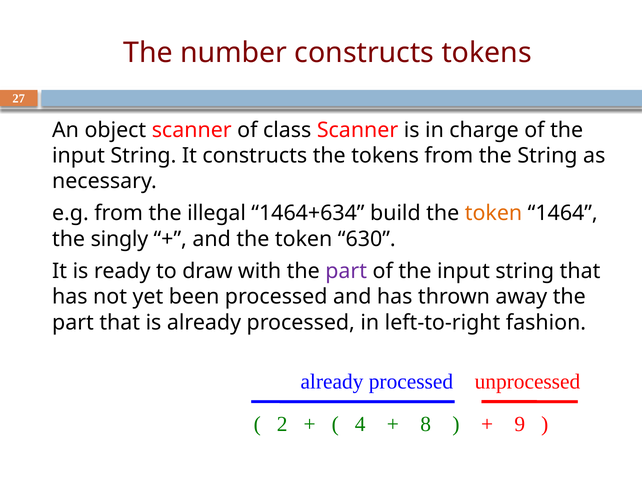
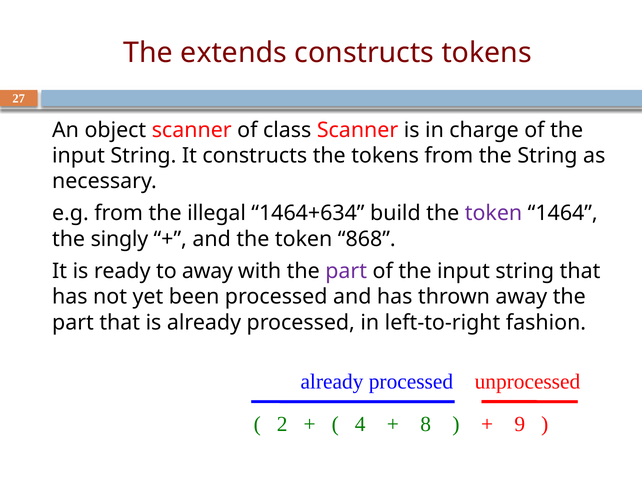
number: number -> extends
token at (494, 213) colour: orange -> purple
630: 630 -> 868
to draw: draw -> away
